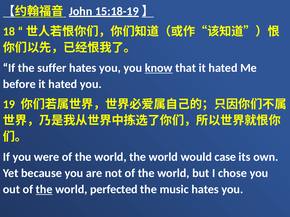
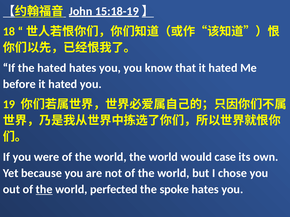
the suffer: suffer -> hated
know underline: present -> none
music: music -> spoke
